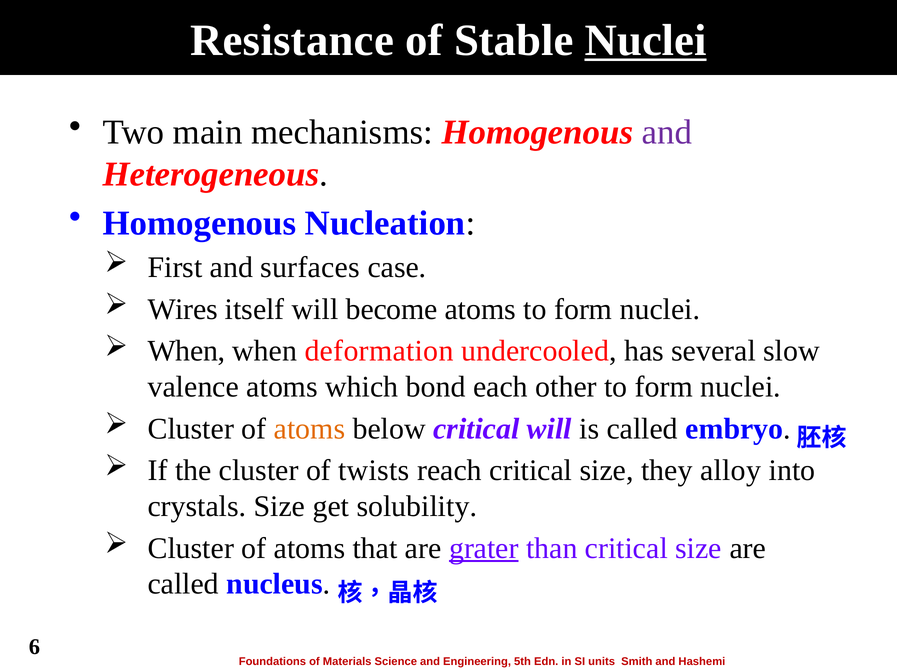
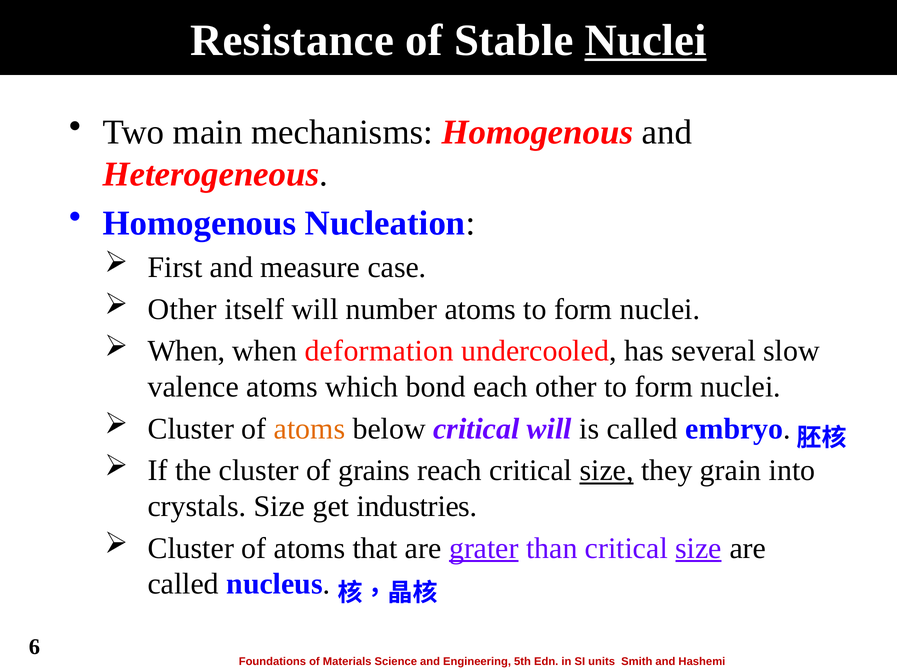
and at (667, 133) colour: purple -> black
surfaces: surfaces -> measure
Wires at (183, 310): Wires -> Other
become: become -> number
twists: twists -> grains
size at (607, 471) underline: none -> present
alloy: alloy -> grain
solubility: solubility -> industries
size at (698, 549) underline: none -> present
